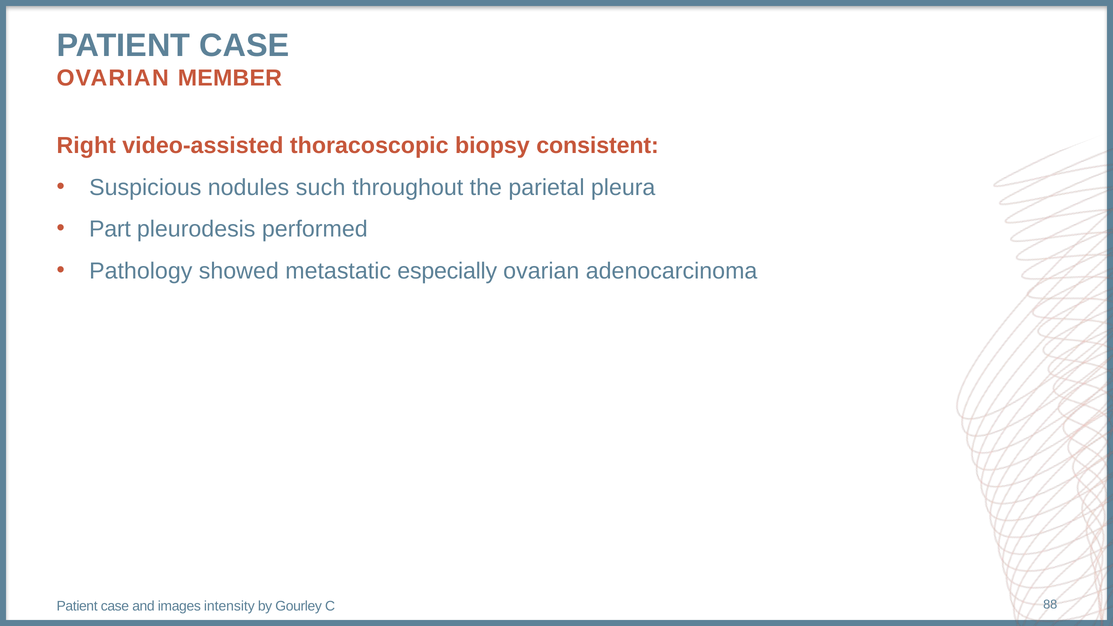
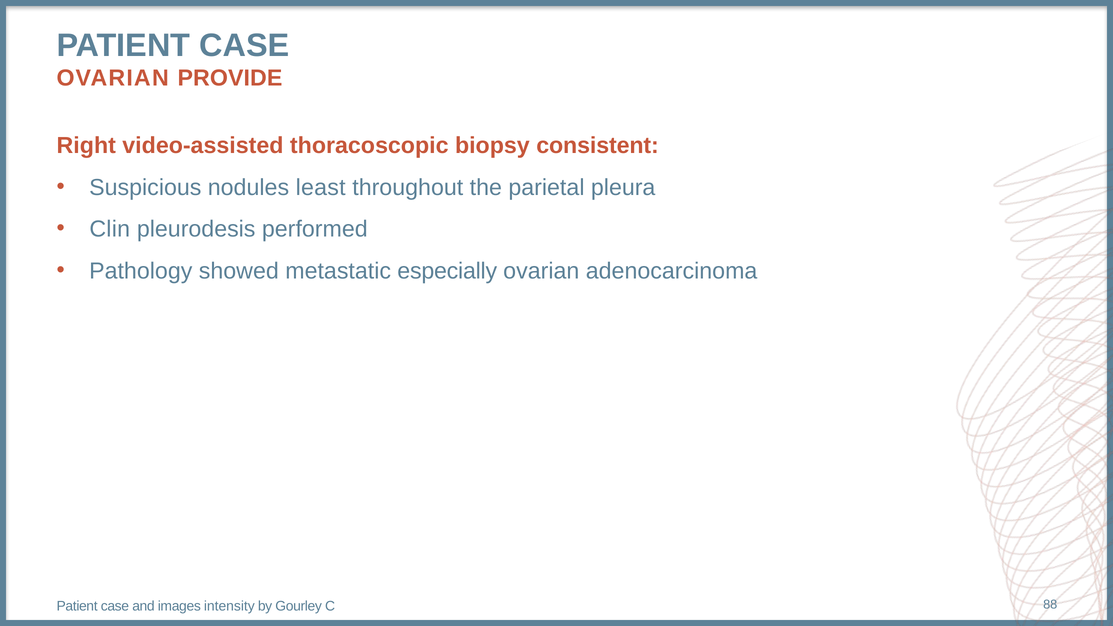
MEMBER: MEMBER -> PROVIDE
such: such -> least
Part: Part -> Clin
